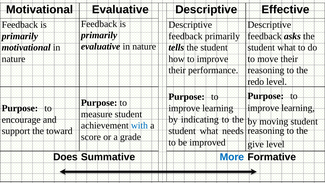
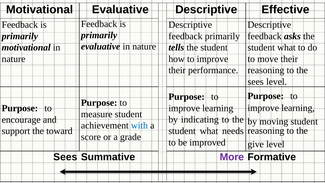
redo at (256, 82): redo -> sees
Does at (65, 157): Does -> Sees
More colour: blue -> purple
